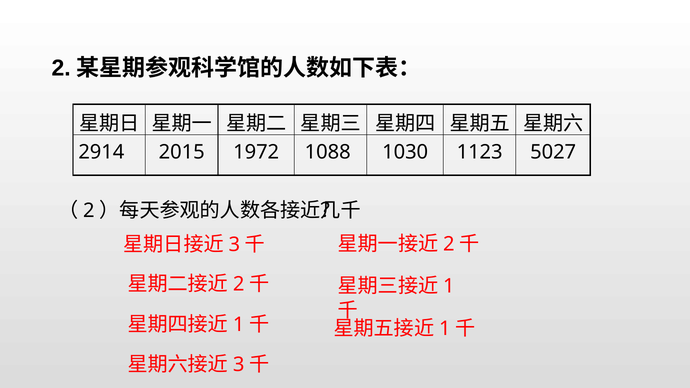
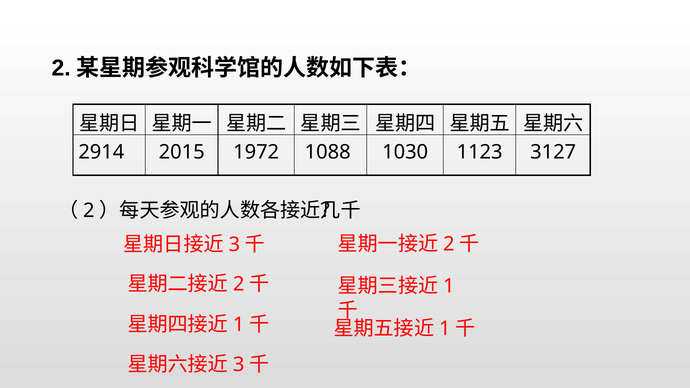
5027: 5027 -> 3127
